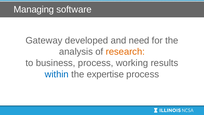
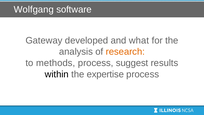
Managing: Managing -> Wolfgang
need: need -> what
business: business -> methods
working: working -> suggest
within colour: blue -> black
